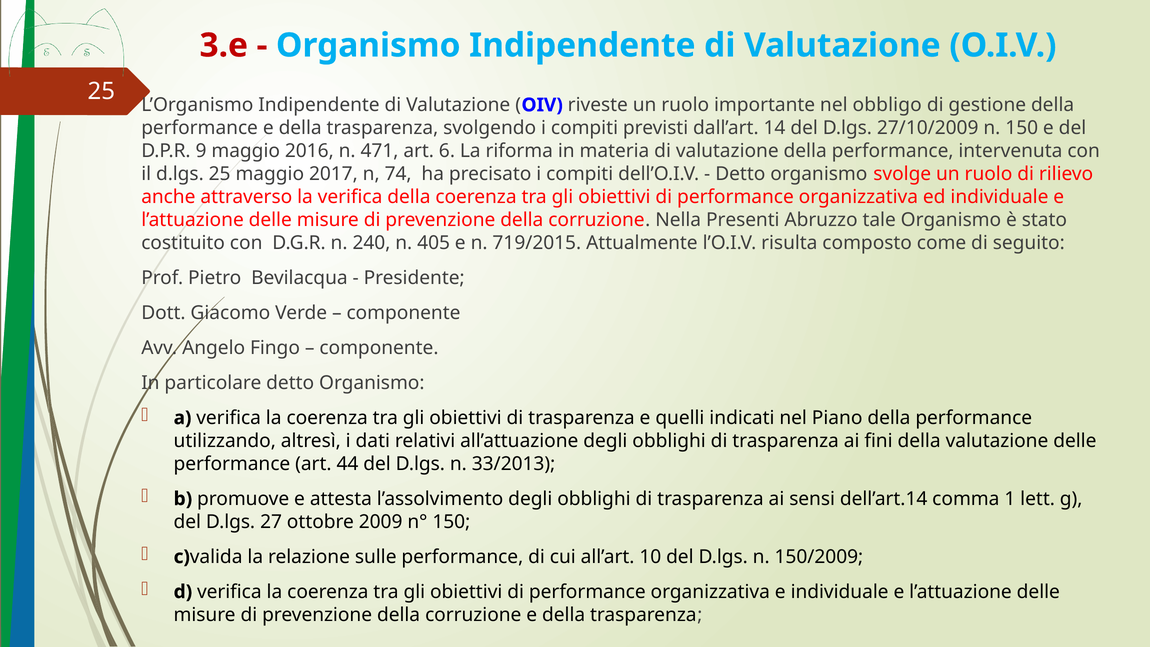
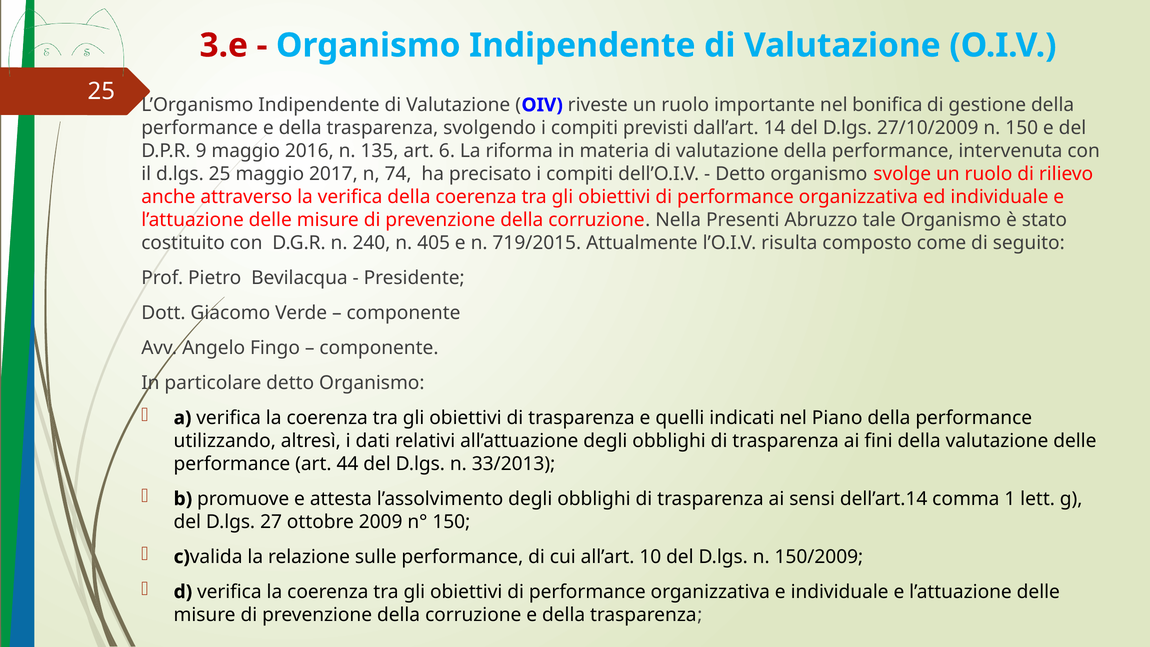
obbligo: obbligo -> bonifica
471: 471 -> 135
